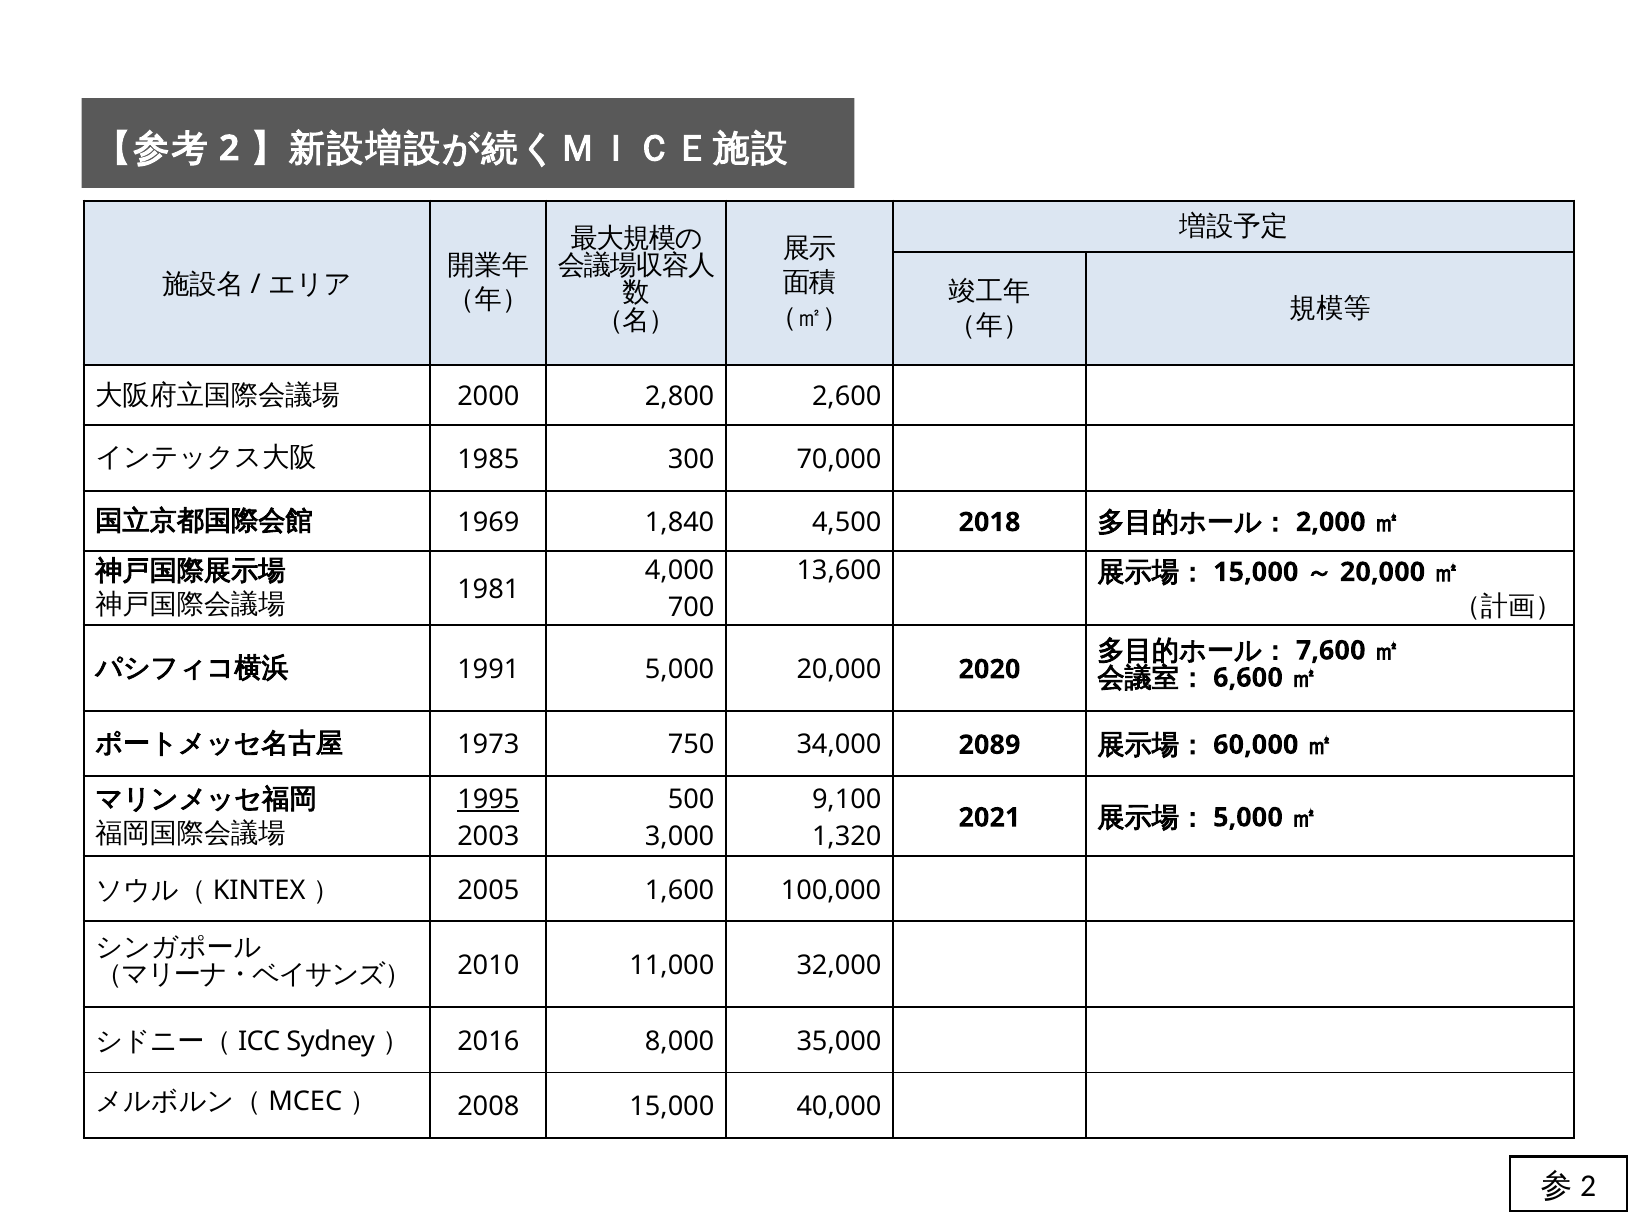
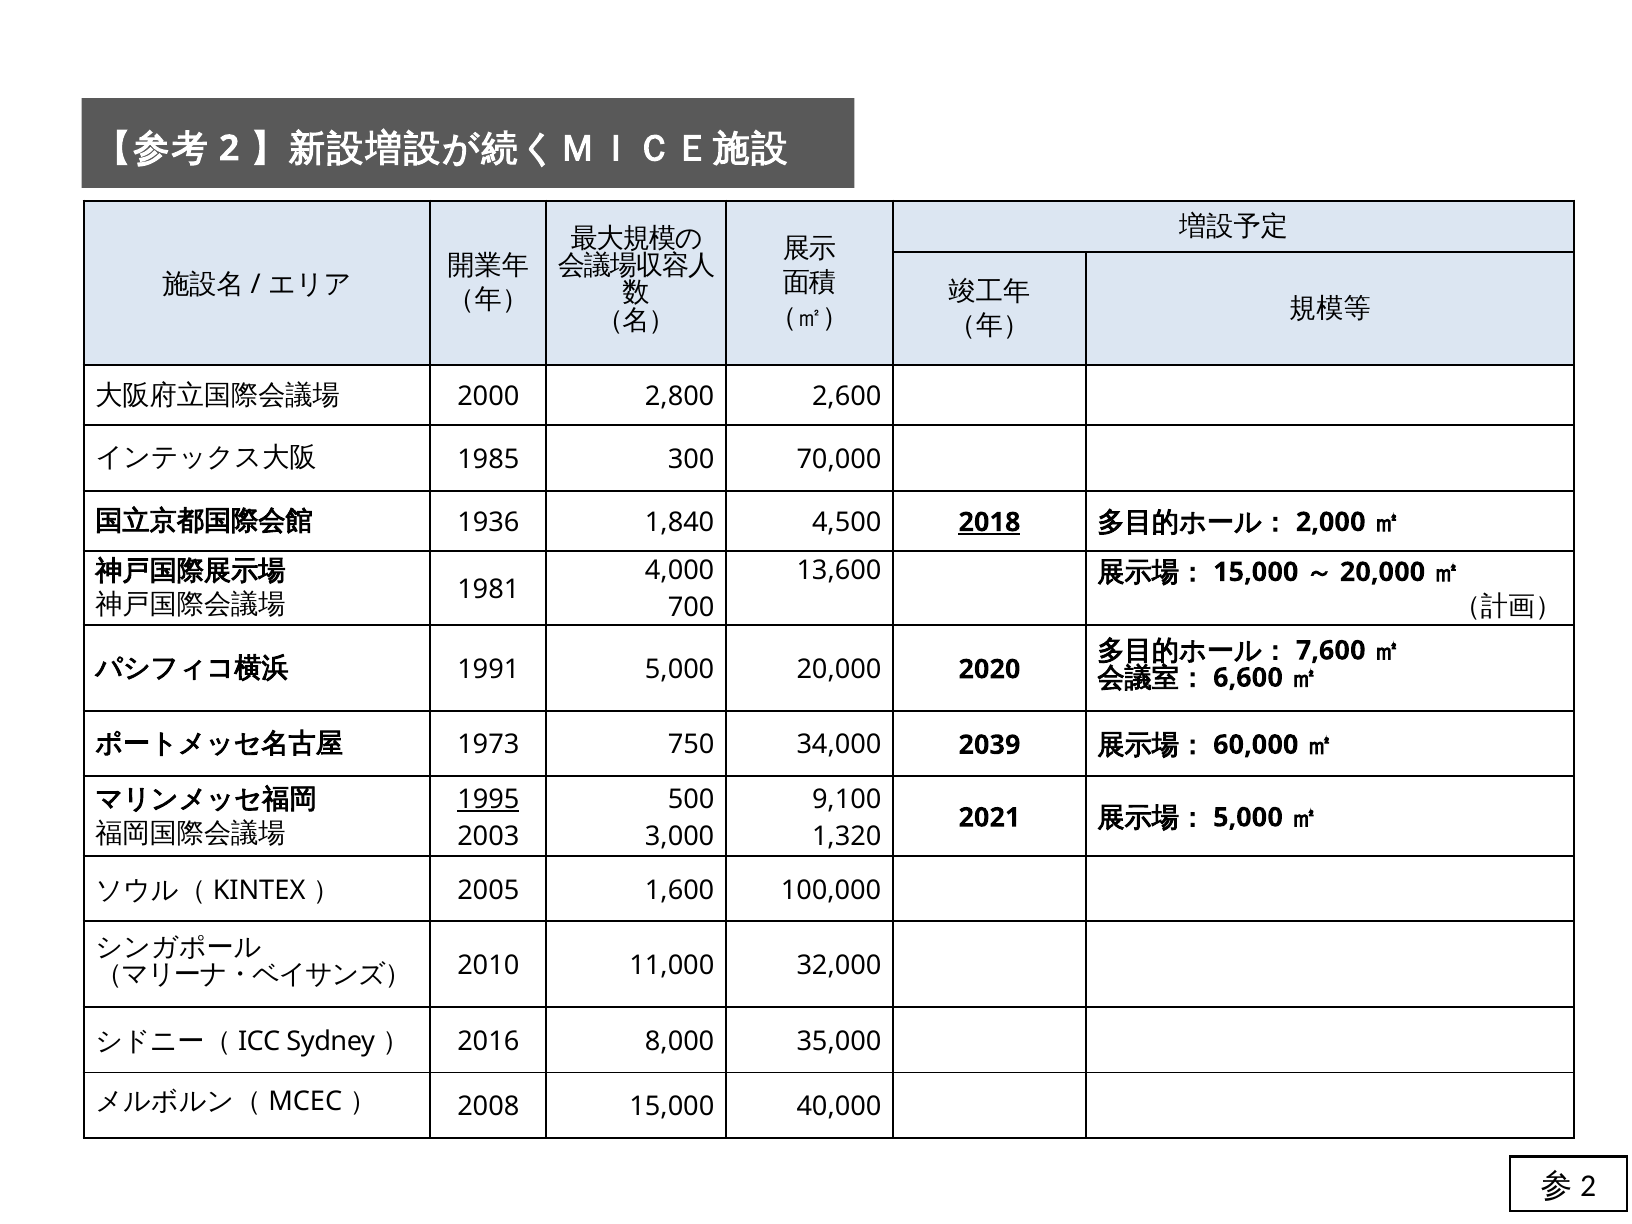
1969: 1969 -> 1936
2018 underline: none -> present
2089: 2089 -> 2039
